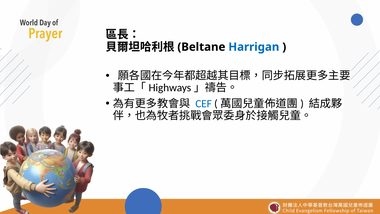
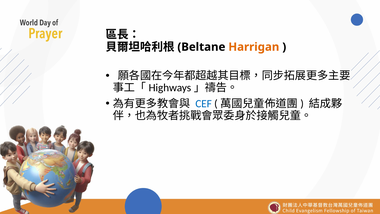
Harrigan colour: blue -> orange
